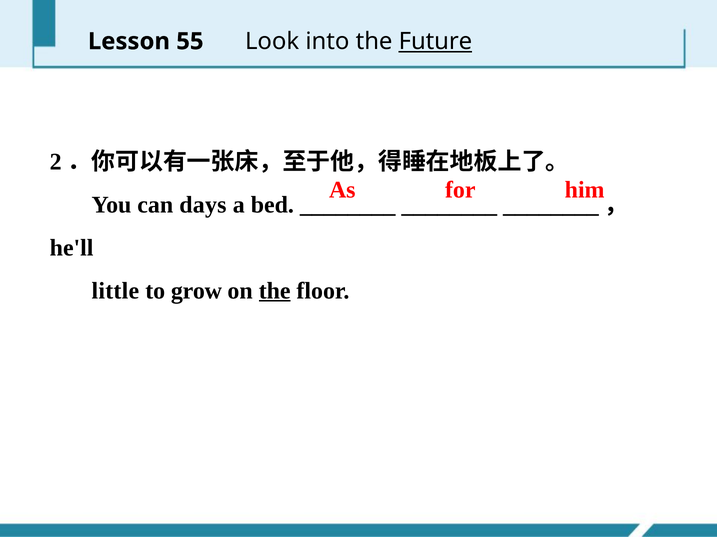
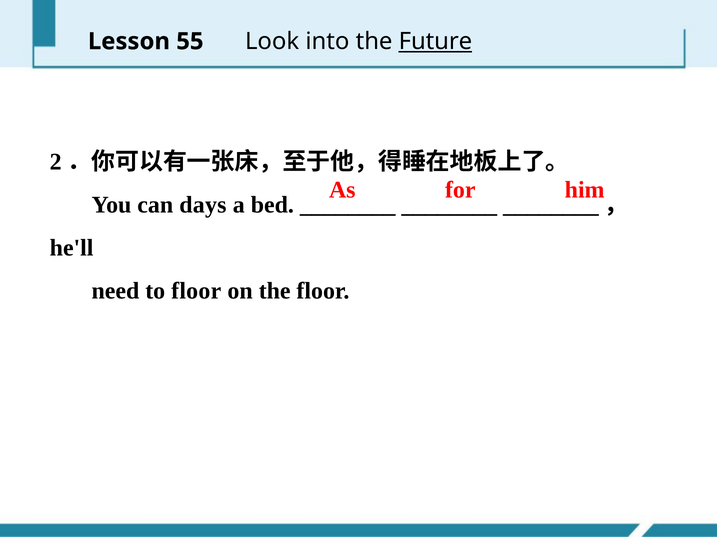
little: little -> need
to grow: grow -> floor
the at (275, 291) underline: present -> none
